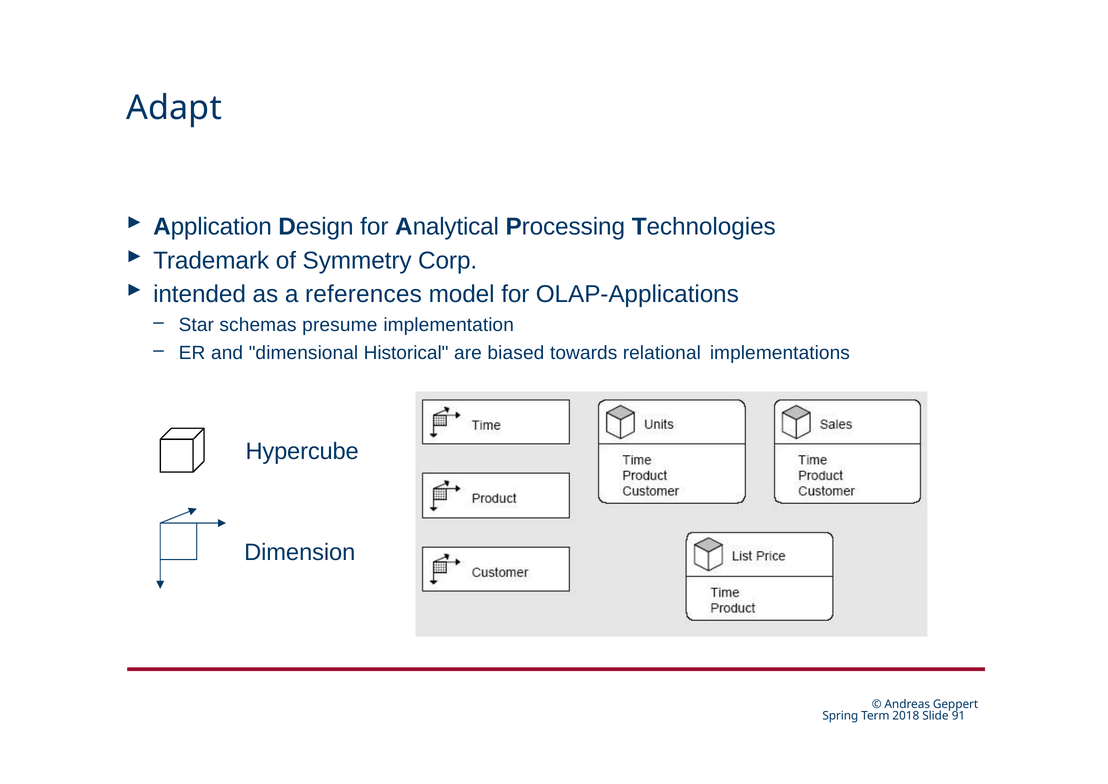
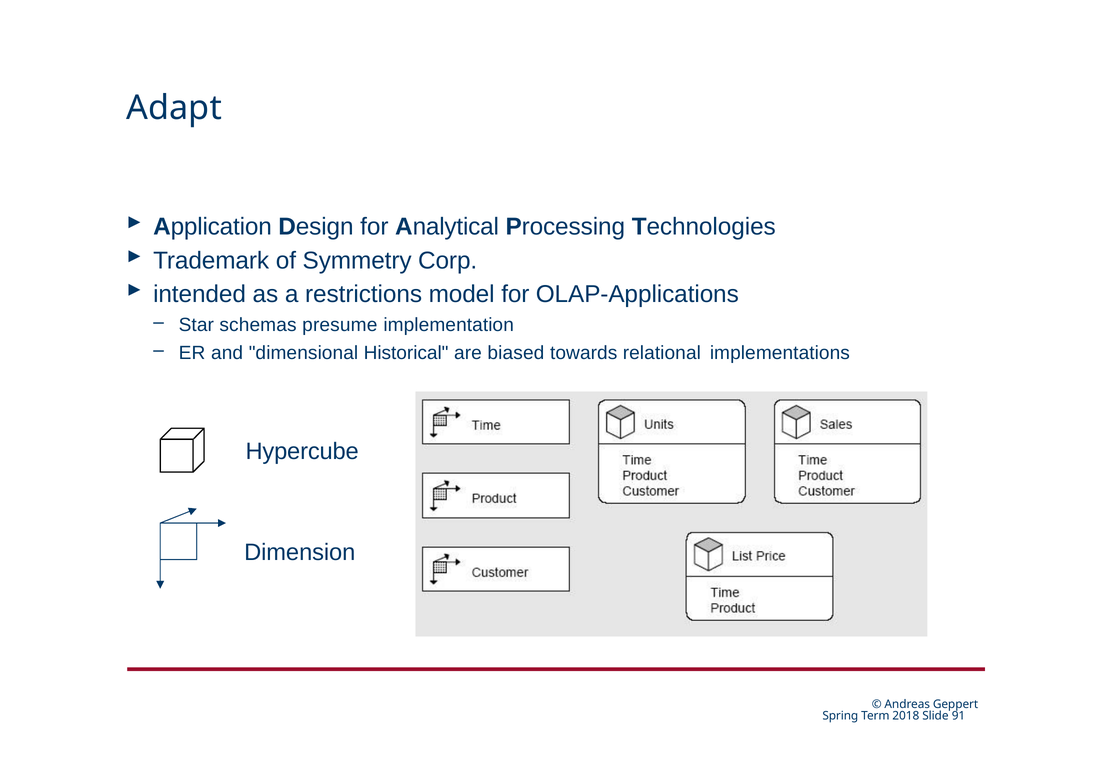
references: references -> restrictions
